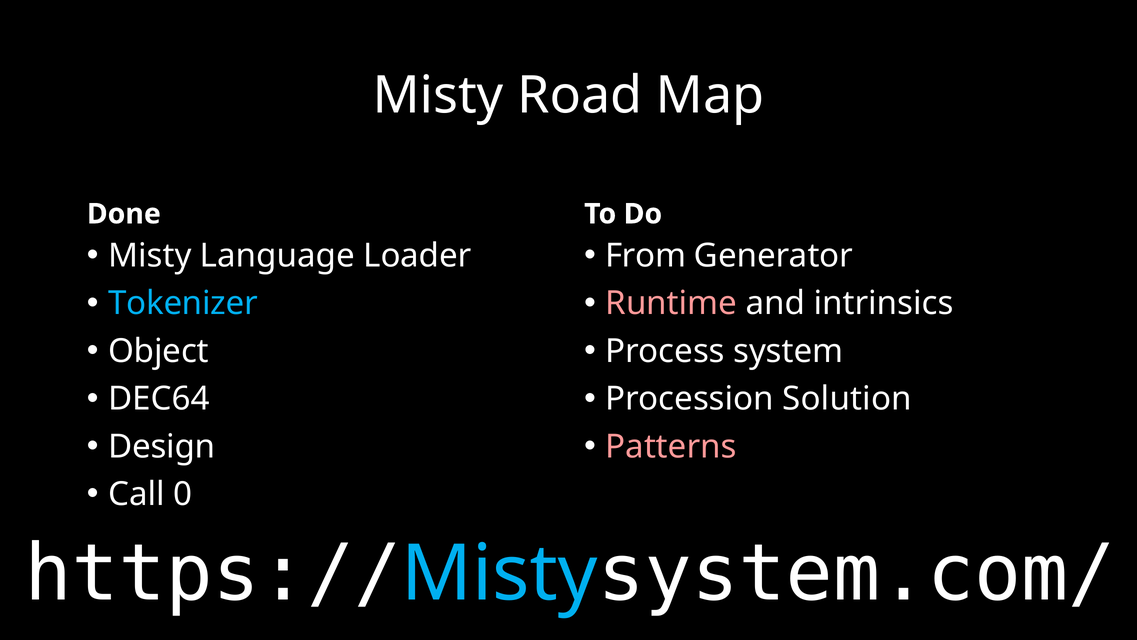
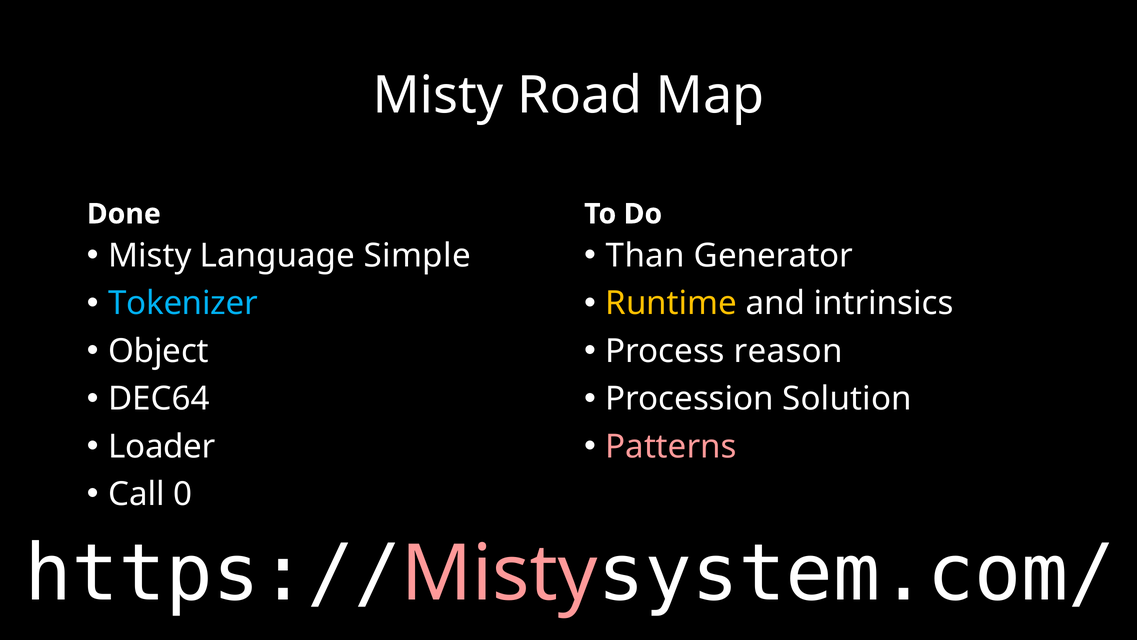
Loader: Loader -> Simple
From: From -> Than
Runtime colour: pink -> yellow
system: system -> reason
Design: Design -> Loader
Misty at (499, 574) colour: light blue -> pink
